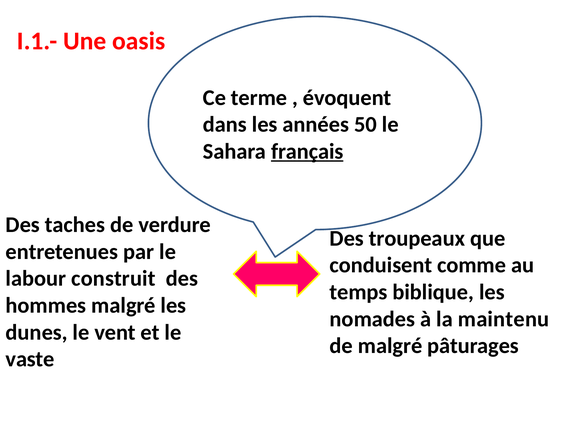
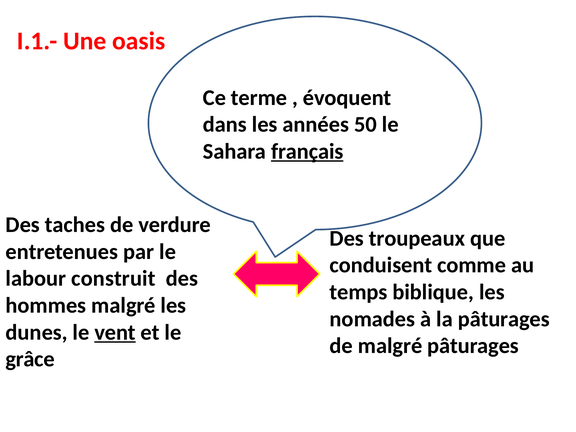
la maintenu: maintenu -> pâturages
vent underline: none -> present
vaste: vaste -> grâce
